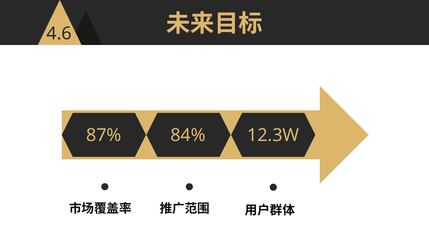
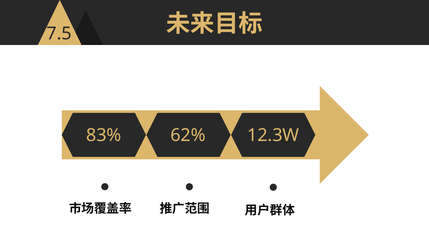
4.6: 4.6 -> 7.5
87%: 87% -> 83%
84%: 84% -> 62%
